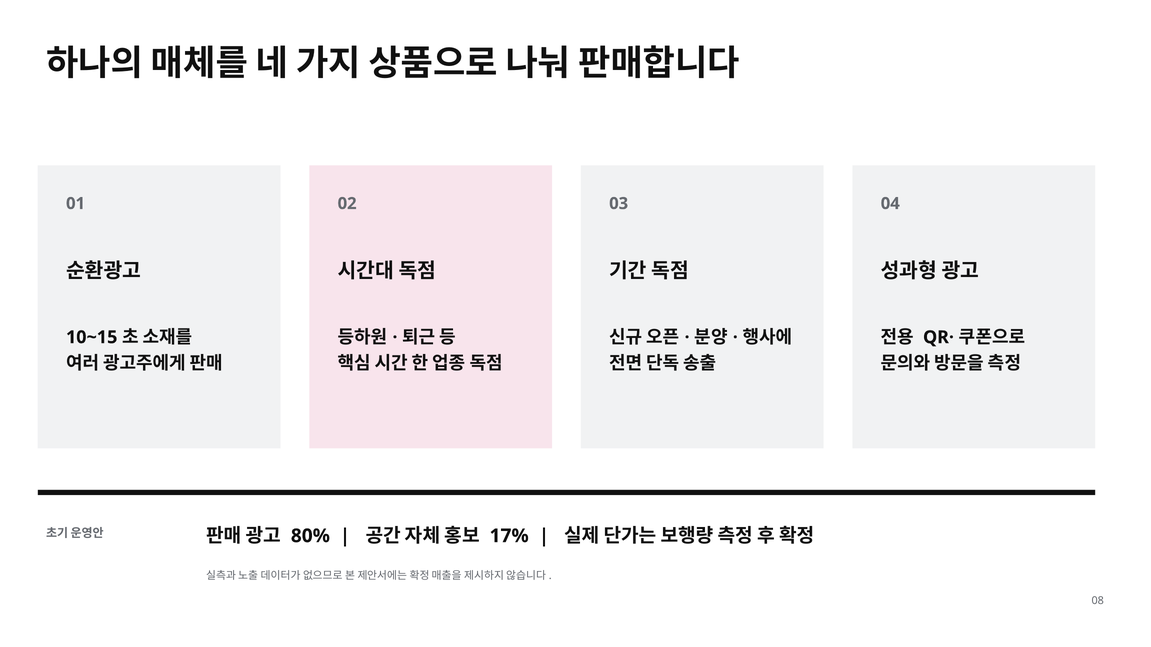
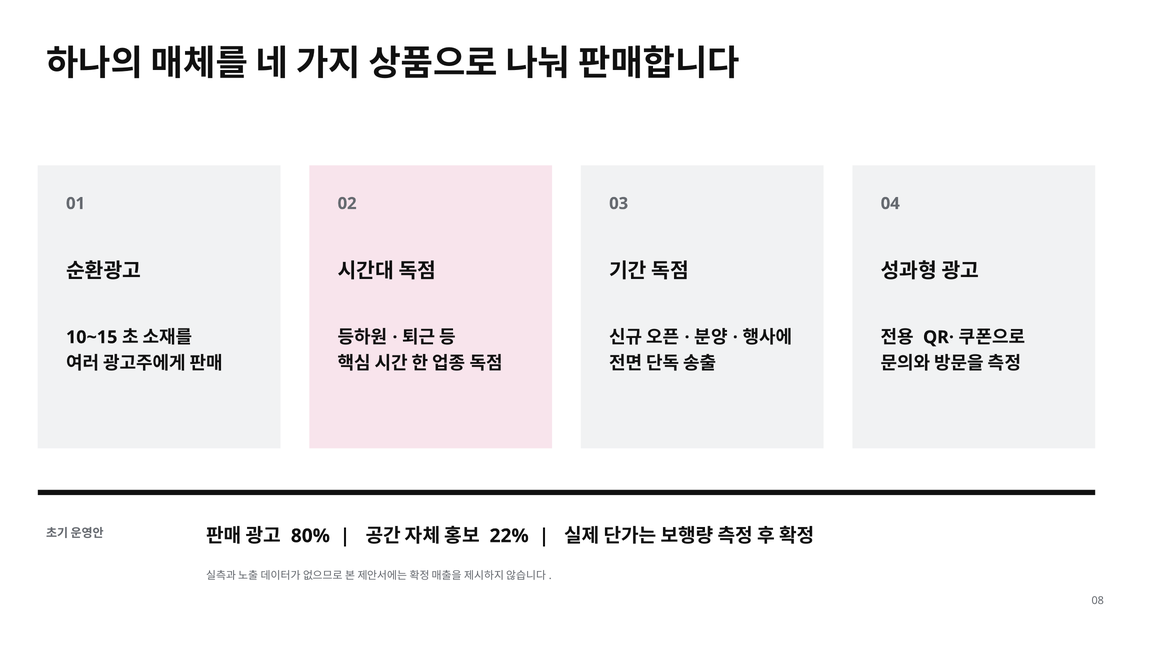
17%: 17% -> 22%
